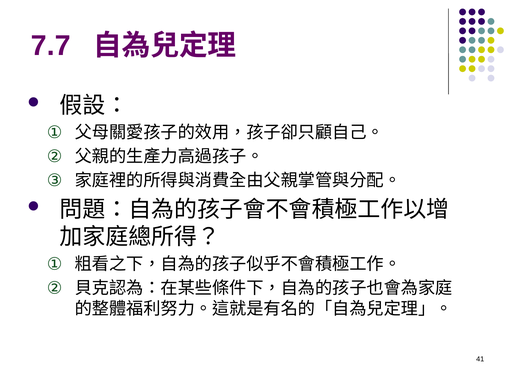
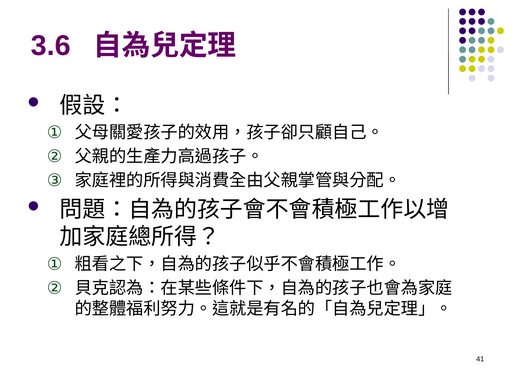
7.7: 7.7 -> 3.6
